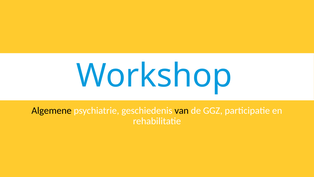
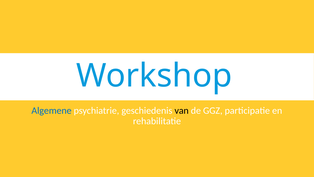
Algemene colour: black -> blue
